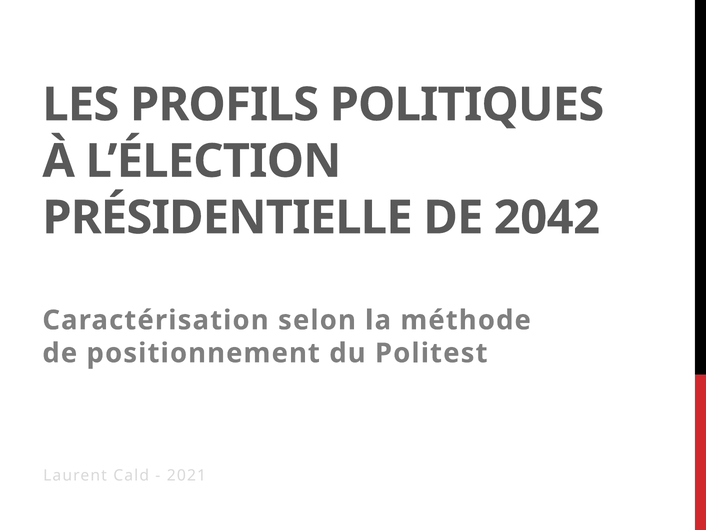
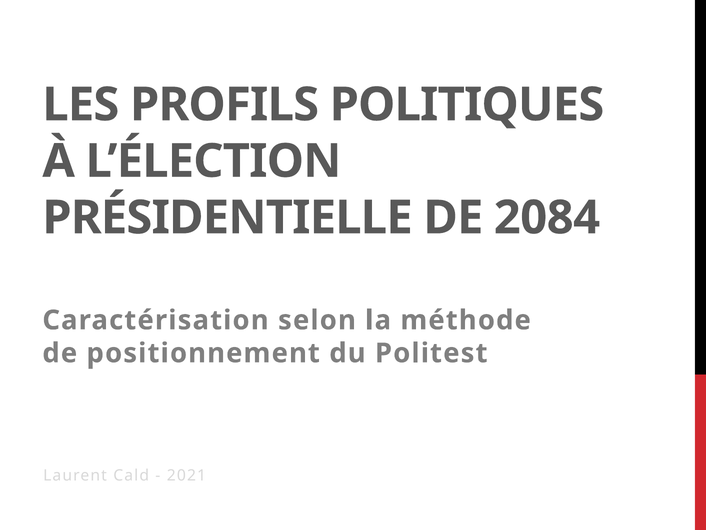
2042: 2042 -> 2084
